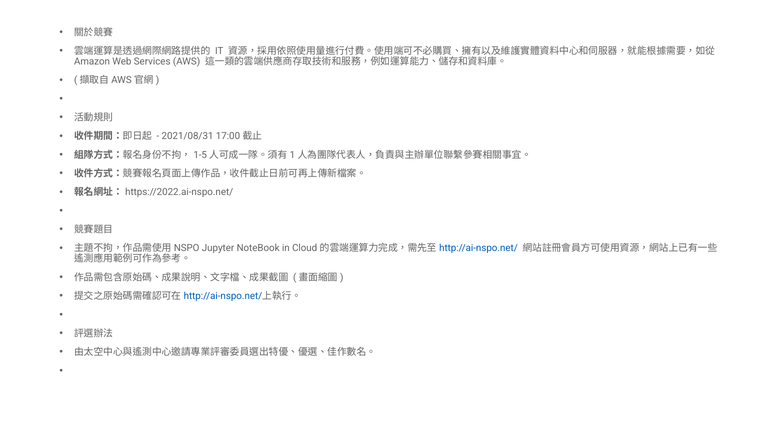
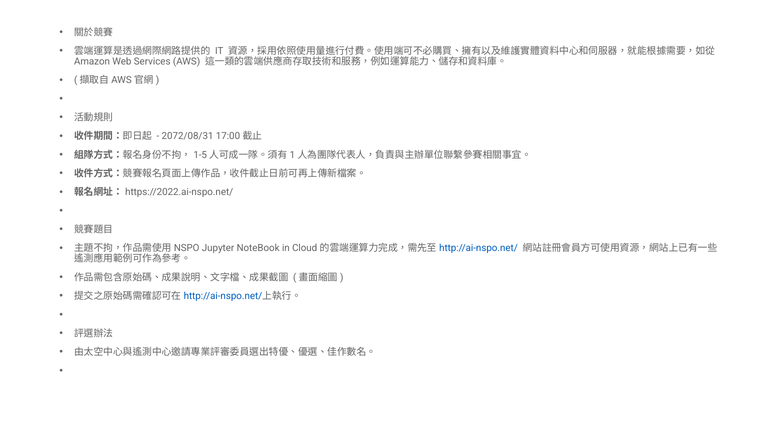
2021/08/31: 2021/08/31 -> 2072/08/31
